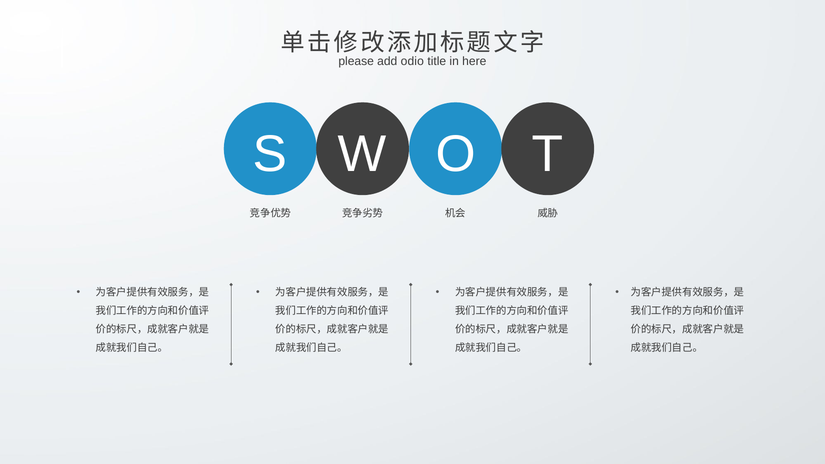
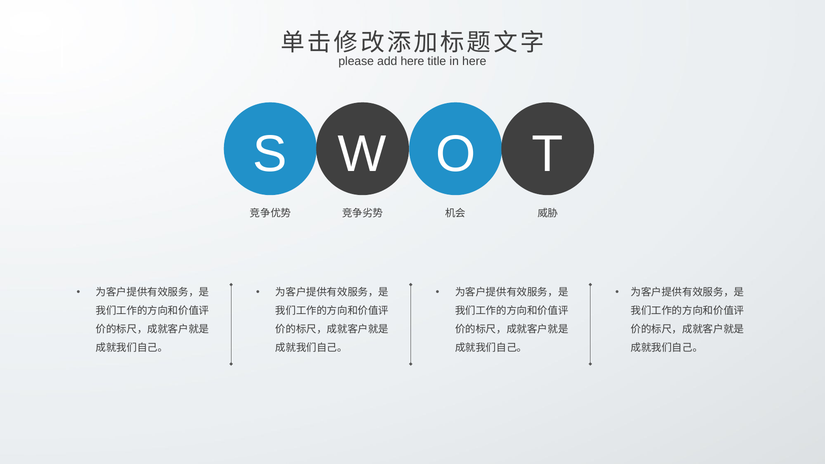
add odio: odio -> here
